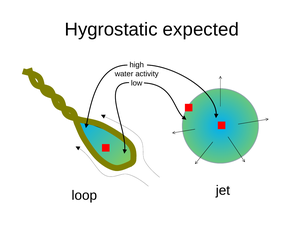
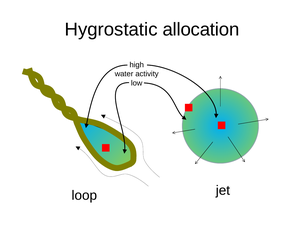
expected: expected -> allocation
